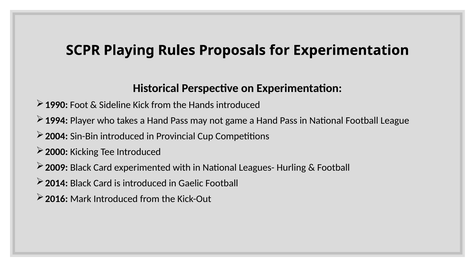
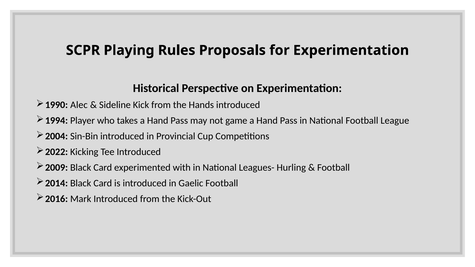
Foot: Foot -> Alec
2000: 2000 -> 2022
